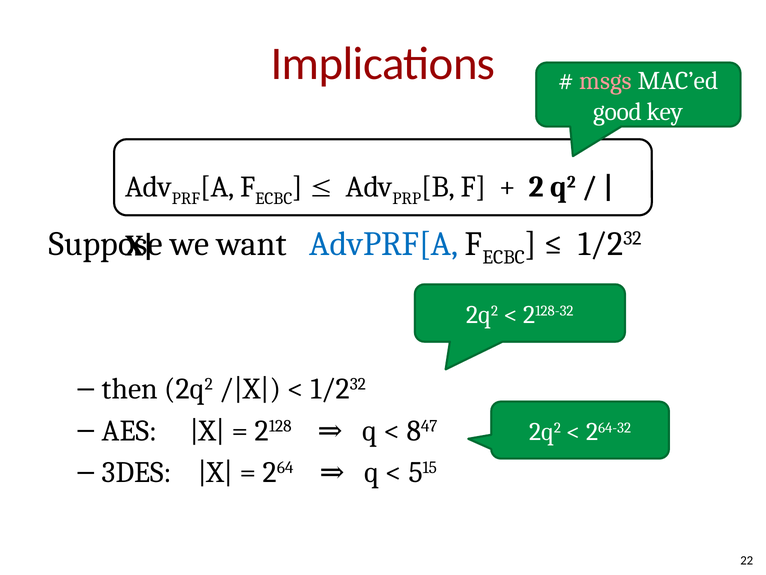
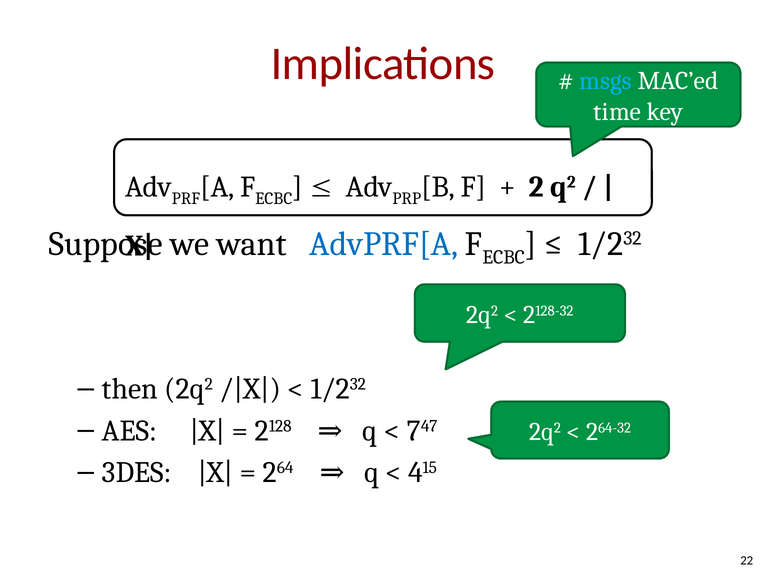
msgs colour: pink -> light blue
good: good -> time
8: 8 -> 7
5: 5 -> 4
